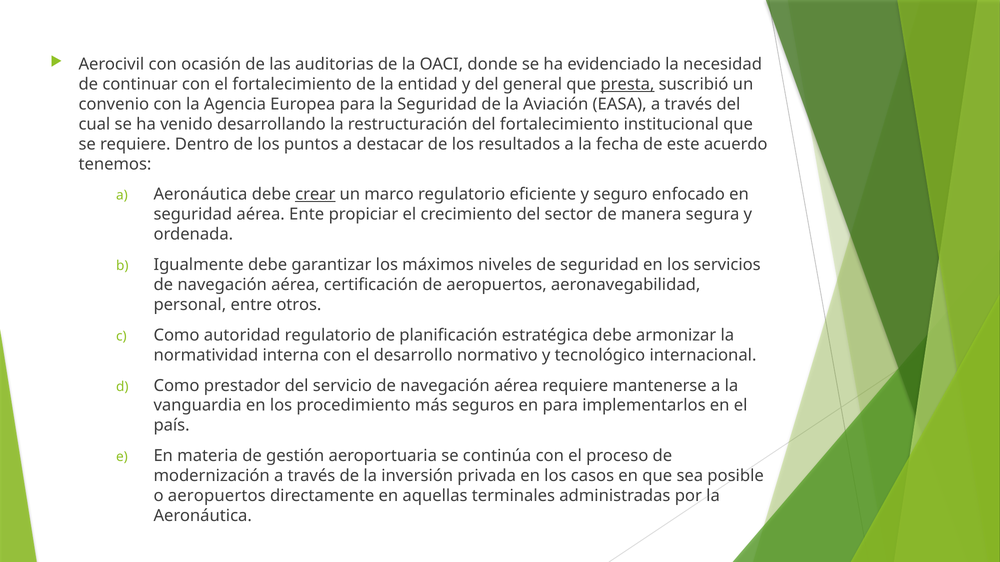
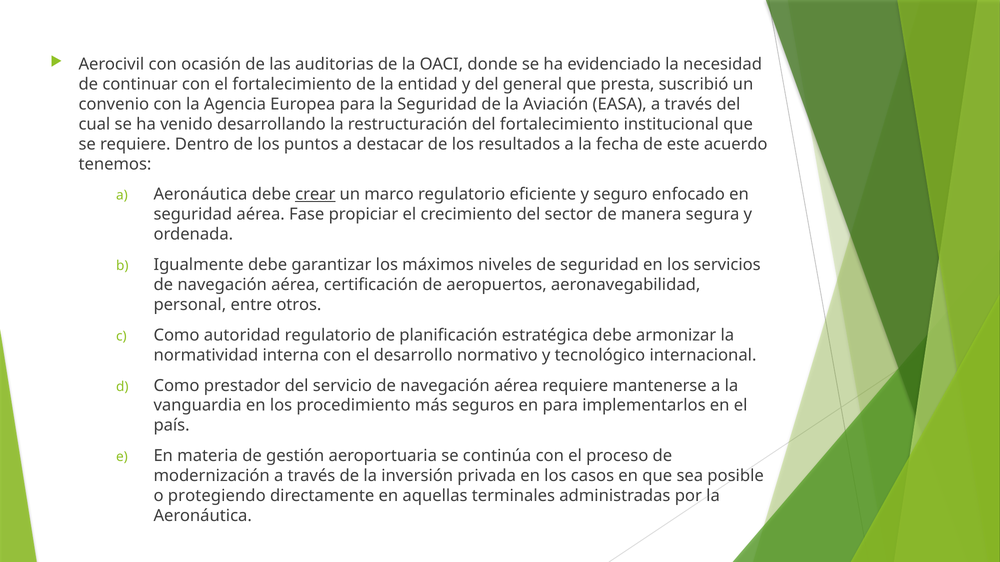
presta underline: present -> none
Ente: Ente -> Fase
o aeropuertos: aeropuertos -> protegiendo
